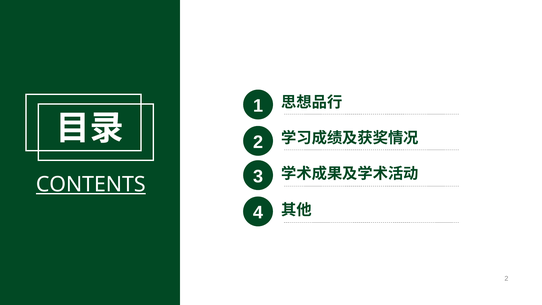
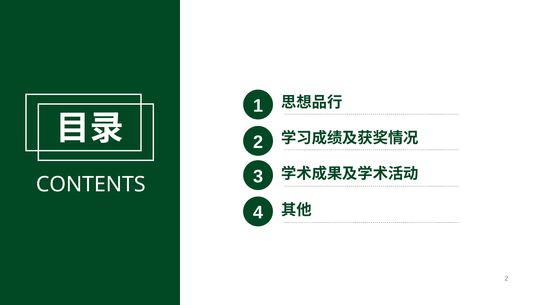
CONTENTS underline: present -> none
